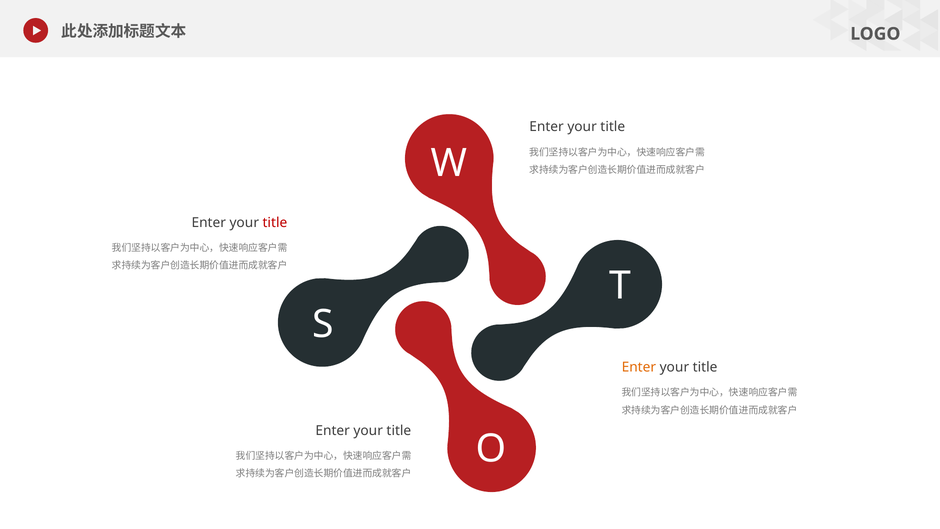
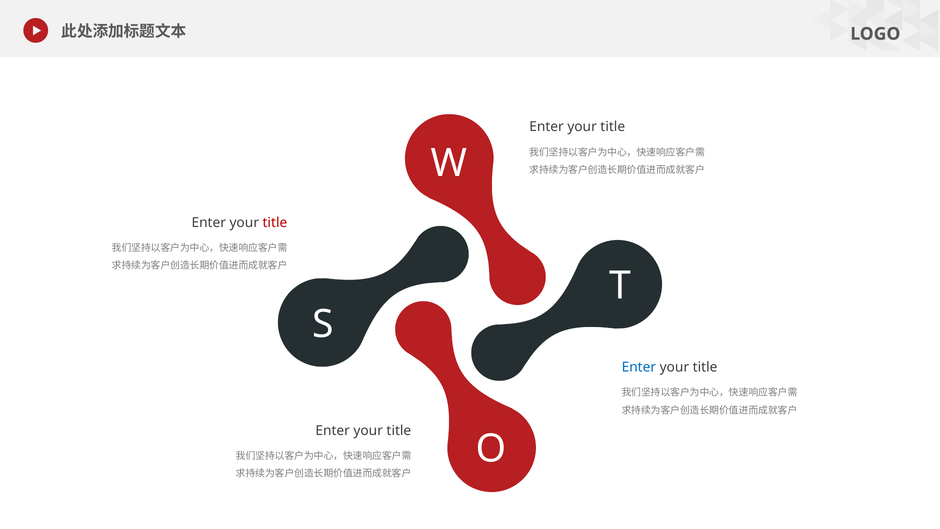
Enter at (639, 367) colour: orange -> blue
